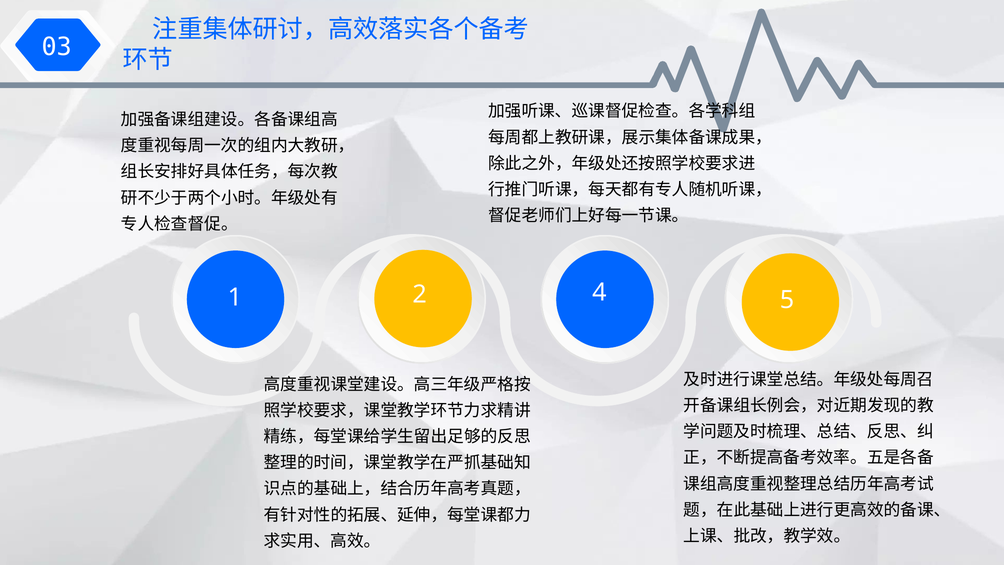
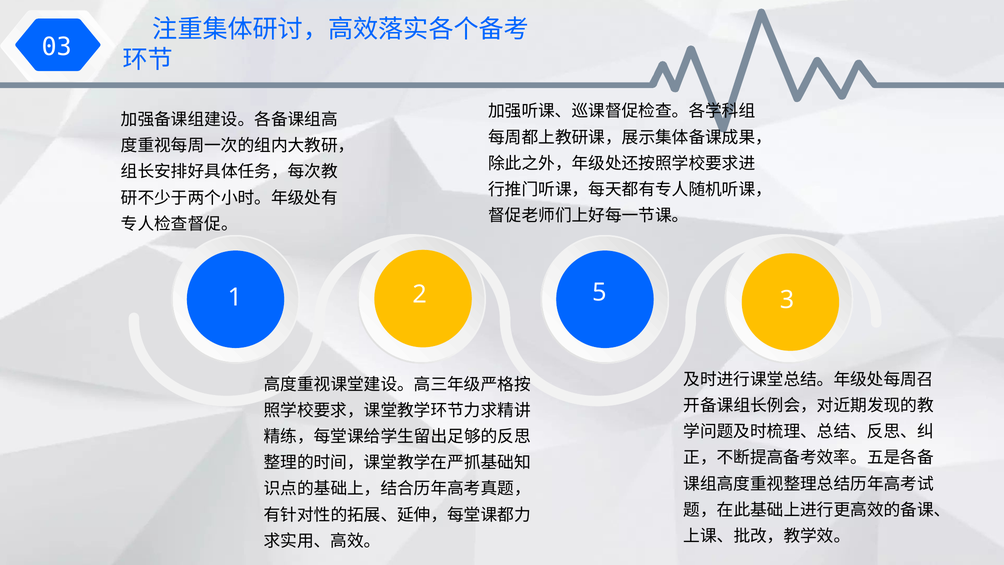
5: 5 -> 3
4: 4 -> 5
